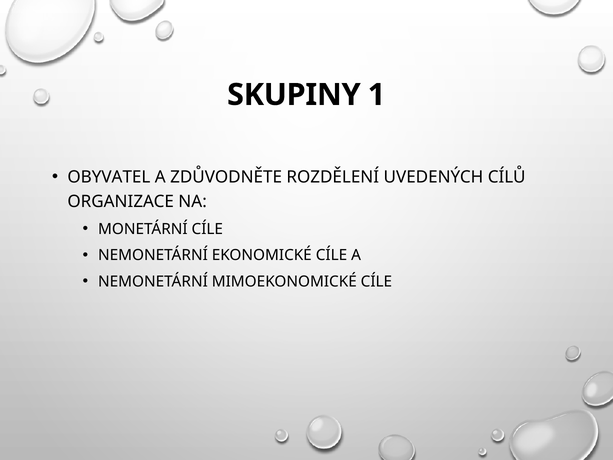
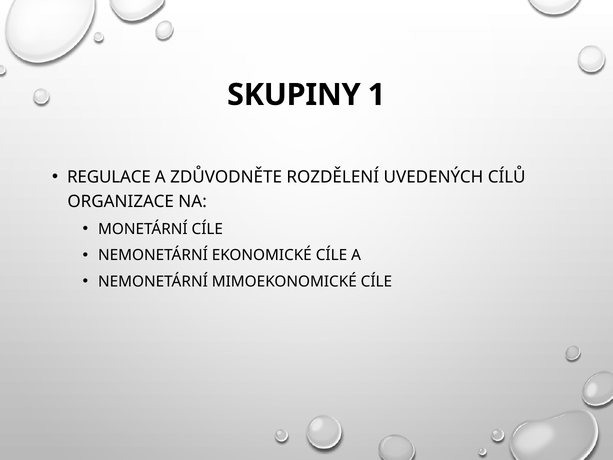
OBYVATEL: OBYVATEL -> REGULACE
